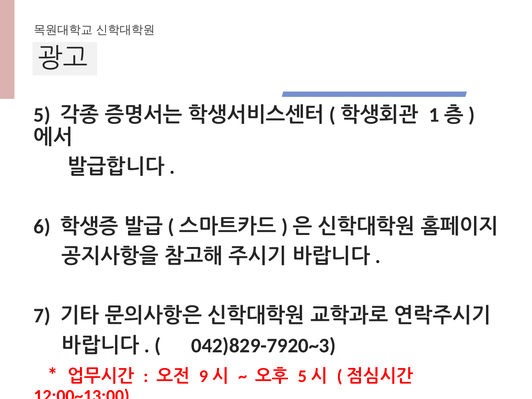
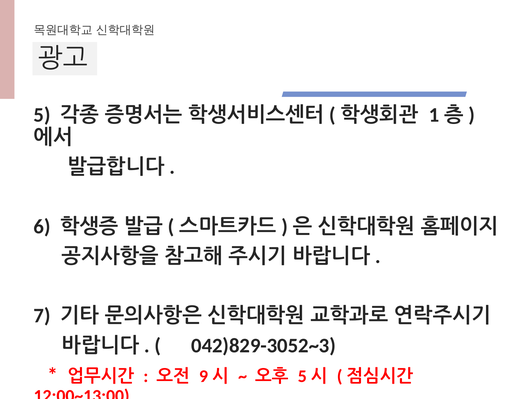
042)829-7920~3: 042)829-7920~3 -> 042)829-3052~3
